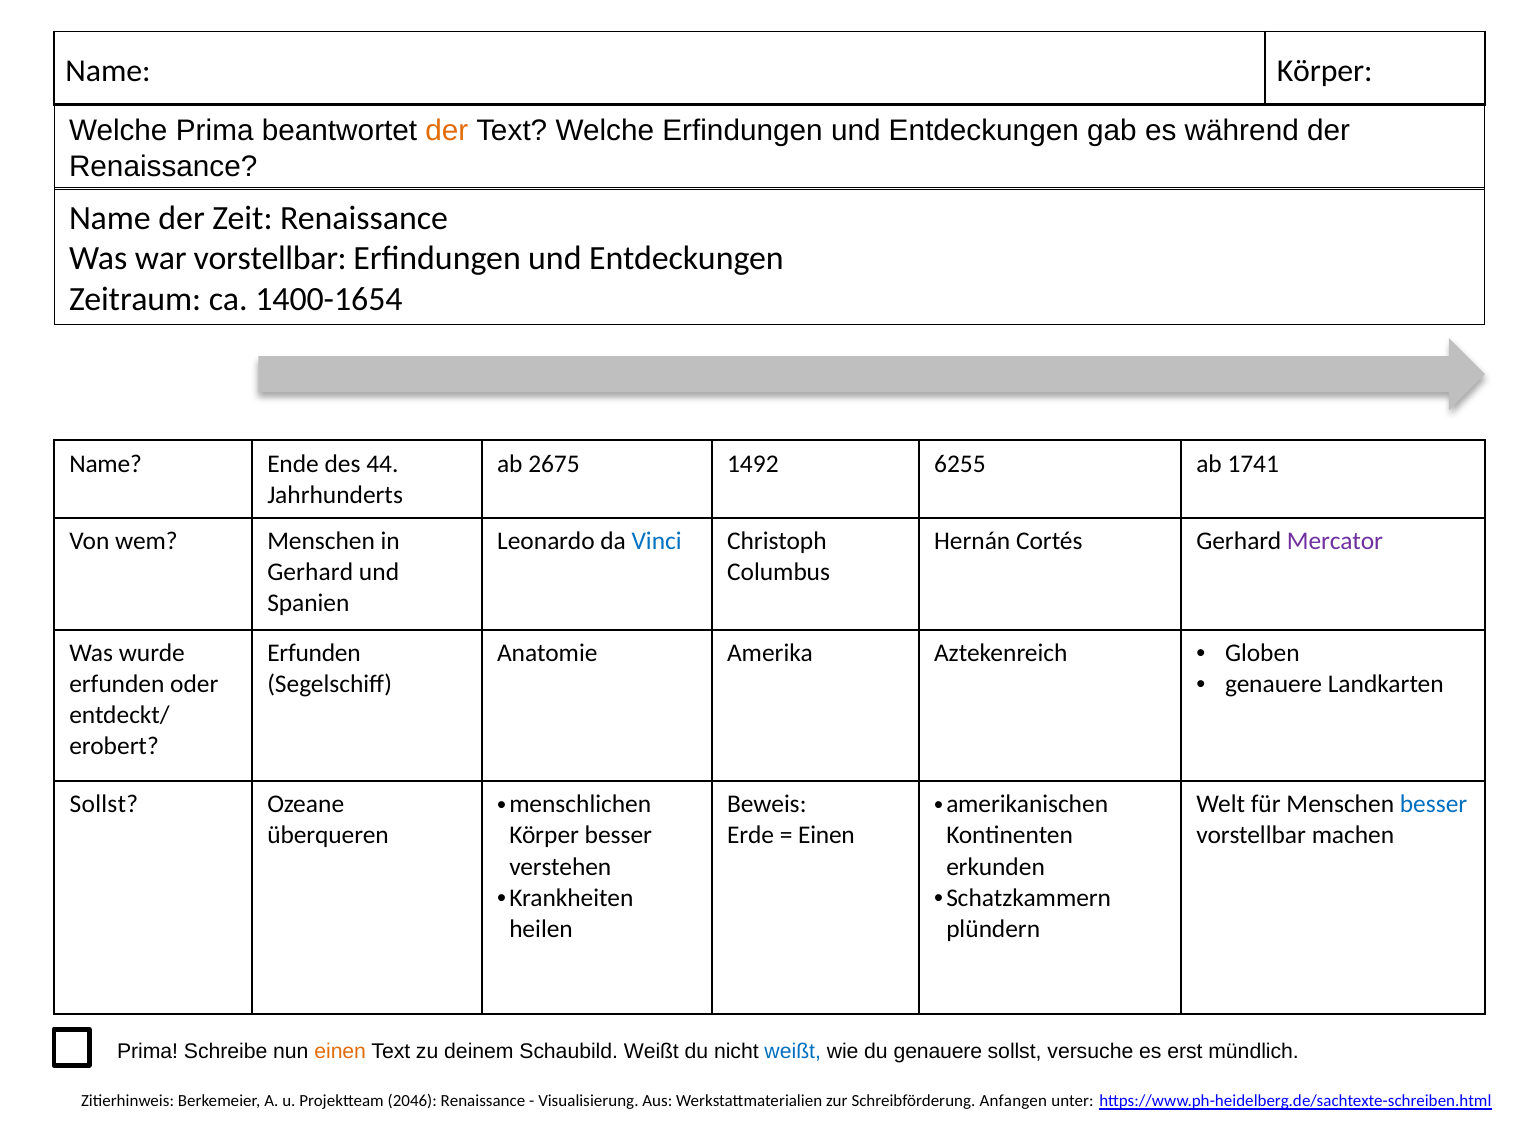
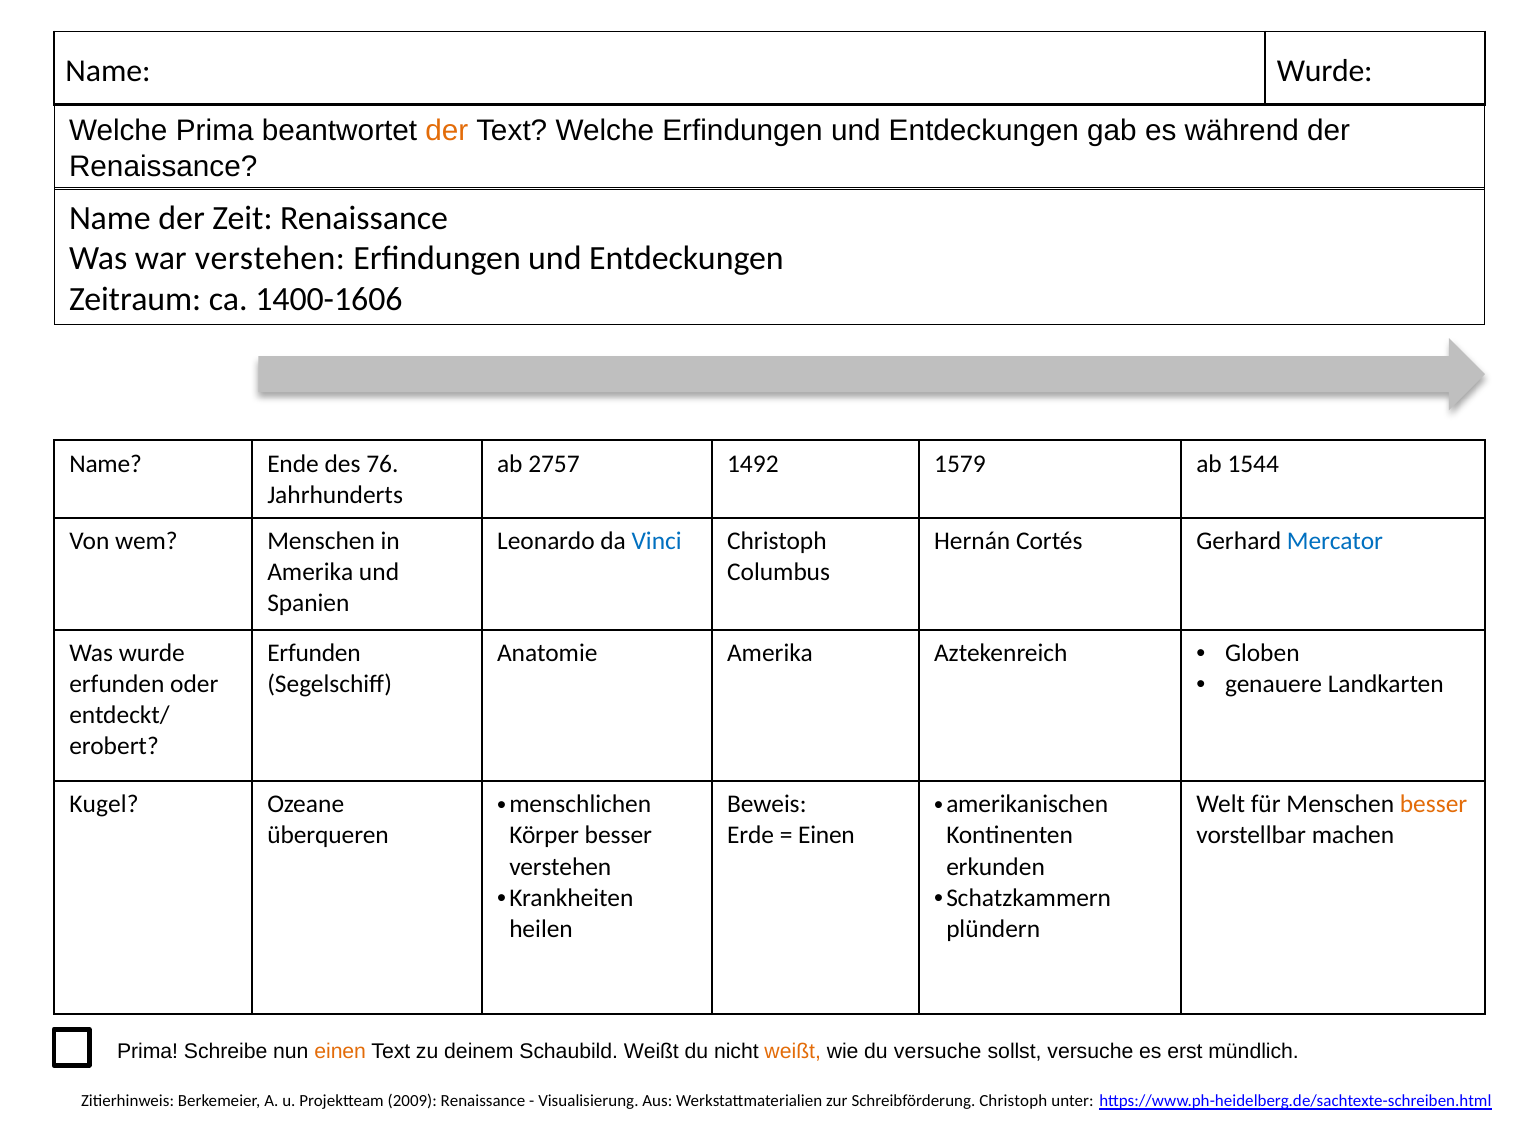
Name Körper: Körper -> Wurde
war vorstellbar: vorstellbar -> verstehen
1400-1654: 1400-1654 -> 1400-1606
44: 44 -> 76
2675: 2675 -> 2757
6255: 6255 -> 1579
1741: 1741 -> 1544
Mercator colour: purple -> blue
Gerhard at (310, 572): Gerhard -> Amerika
Sollst at (104, 805): Sollst -> Kugel
besser at (1434, 805) colour: blue -> orange
weißt at (793, 1051) colour: blue -> orange
du genauere: genauere -> versuche
2046: 2046 -> 2009
Schreibförderung Anfangen: Anfangen -> Christoph
